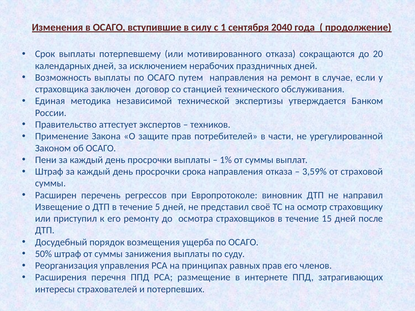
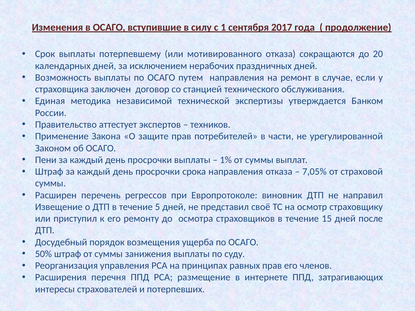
2040: 2040 -> 2017
3,59%: 3,59% -> 7,05%
